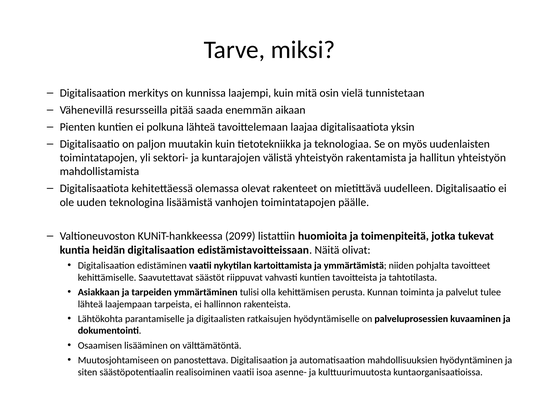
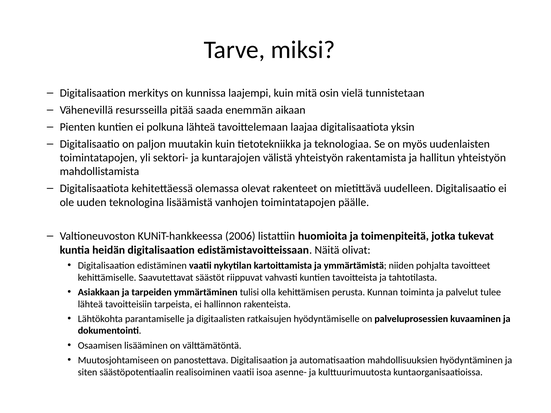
2099: 2099 -> 2006
laajempaan: laajempaan -> tavoitteisiin
